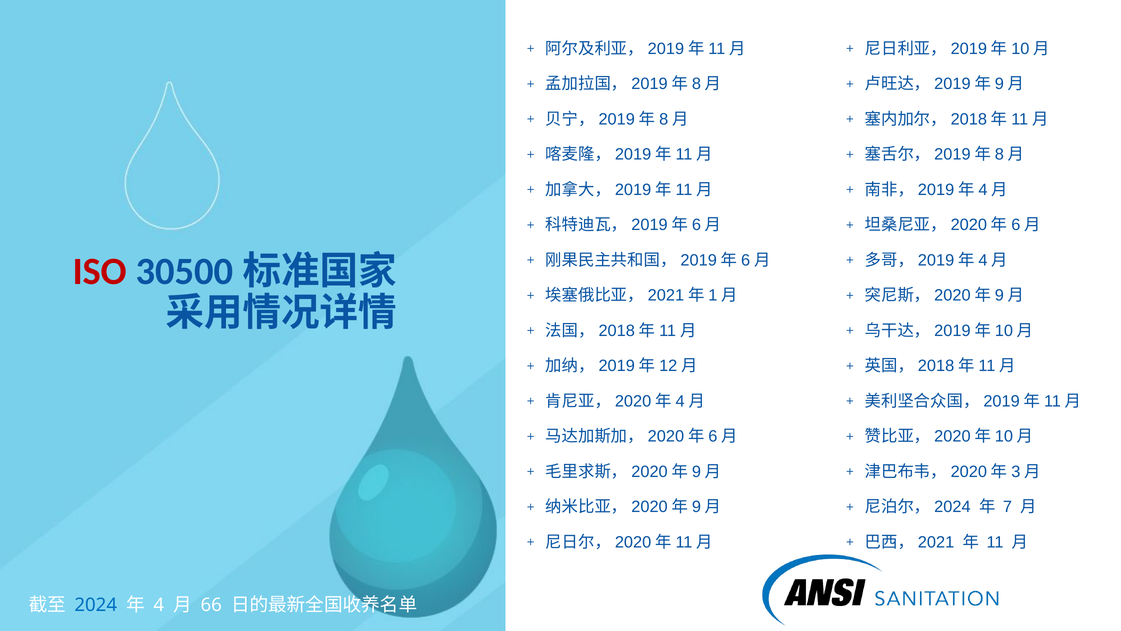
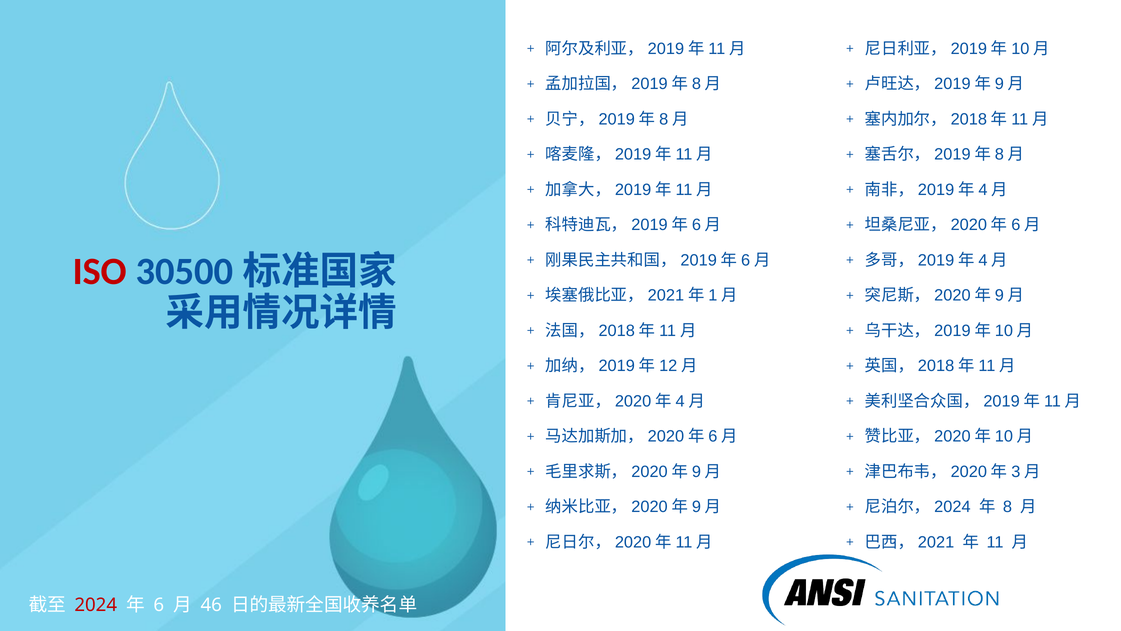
7: 7 -> 8
2024 colour: blue -> red
4: 4 -> 6
66: 66 -> 46
